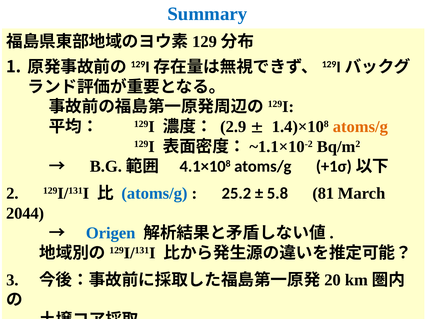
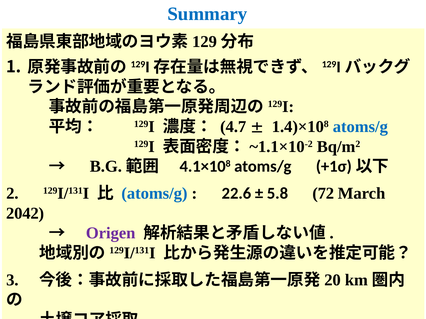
2.9: 2.9 -> 4.7
atoms/g at (360, 127) colour: orange -> blue
25.2: 25.2 -> 22.6
81: 81 -> 72
2044: 2044 -> 2042
Origen colour: blue -> purple
